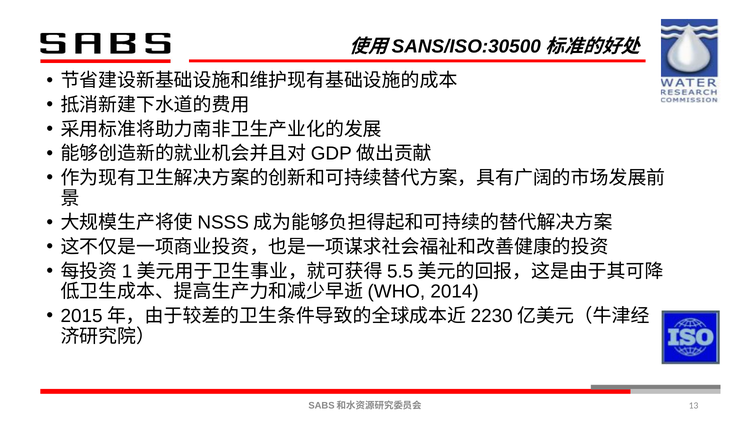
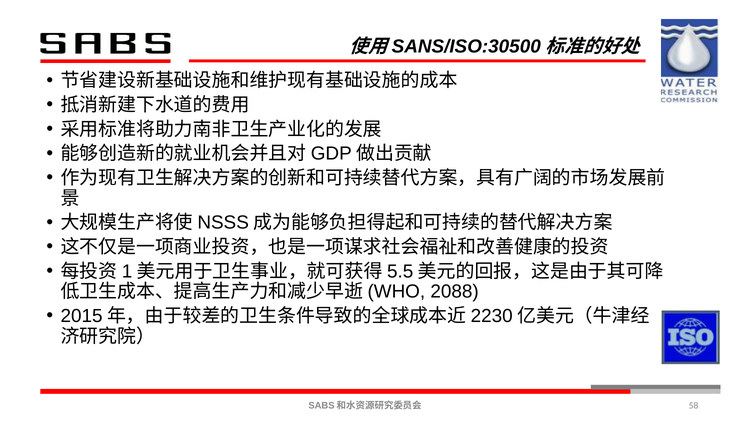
2014: 2014 -> 2088
13: 13 -> 58
